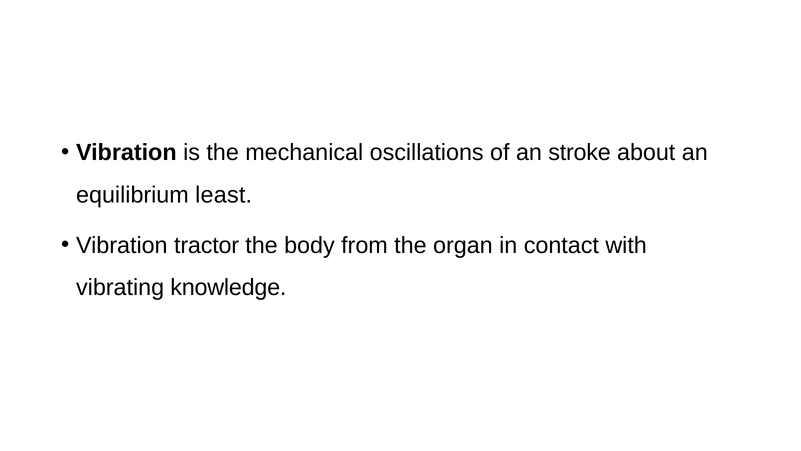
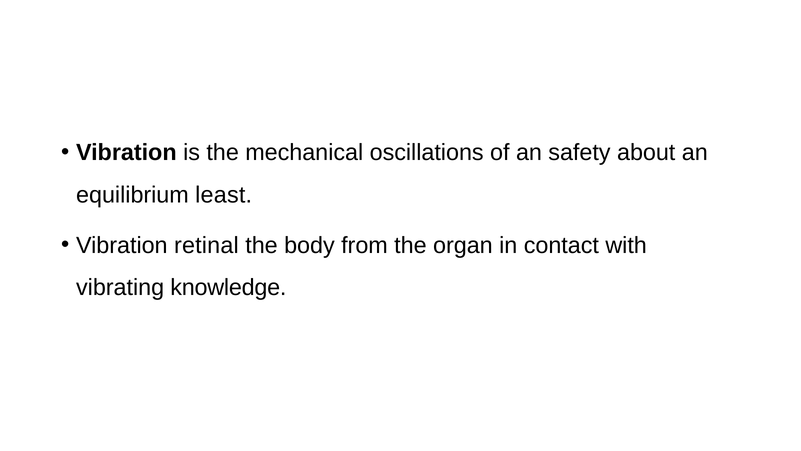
stroke: stroke -> safety
tractor: tractor -> retinal
